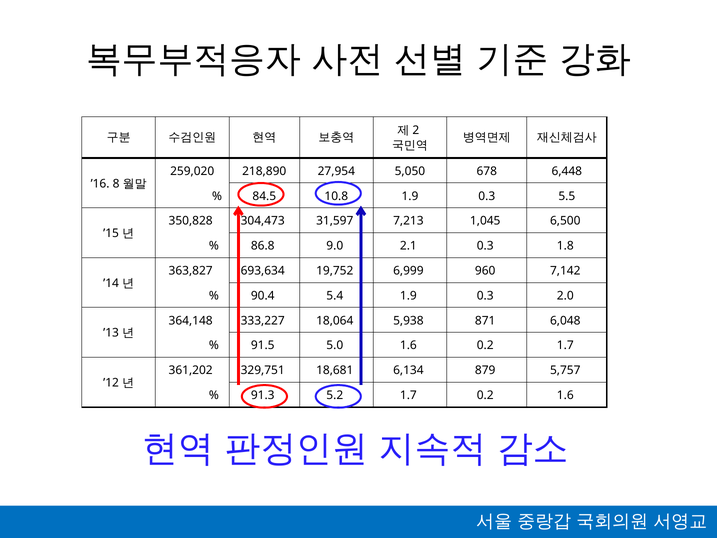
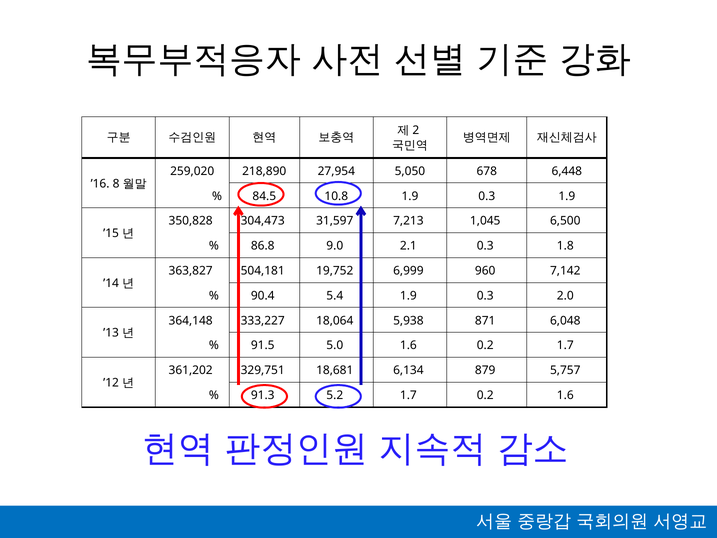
0.3 5.5: 5.5 -> 1.9
693,634: 693,634 -> 504,181
